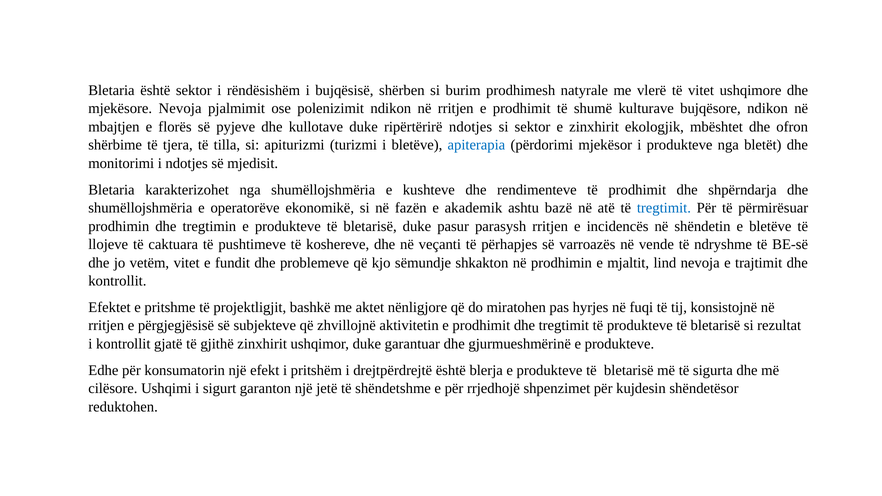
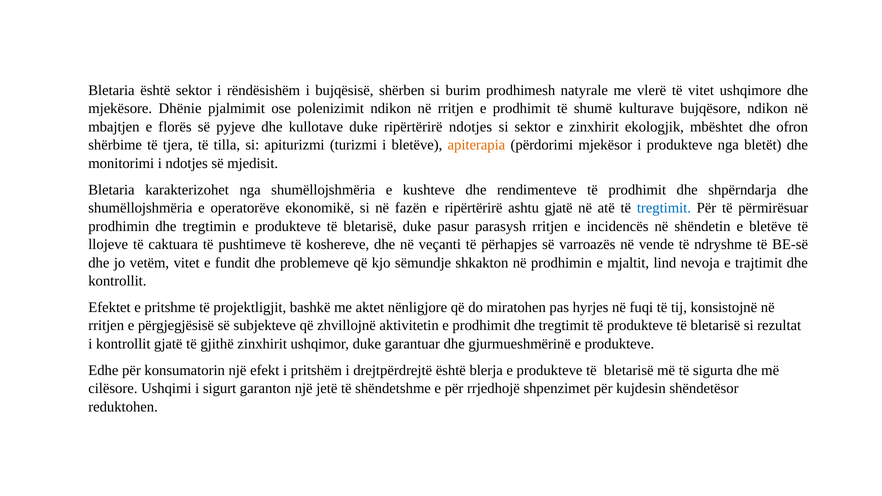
mjekësore Nevoja: Nevoja -> Dhënie
apiterapia colour: blue -> orange
e akademik: akademik -> ripërtërirë
ashtu bazë: bazë -> gjatë
